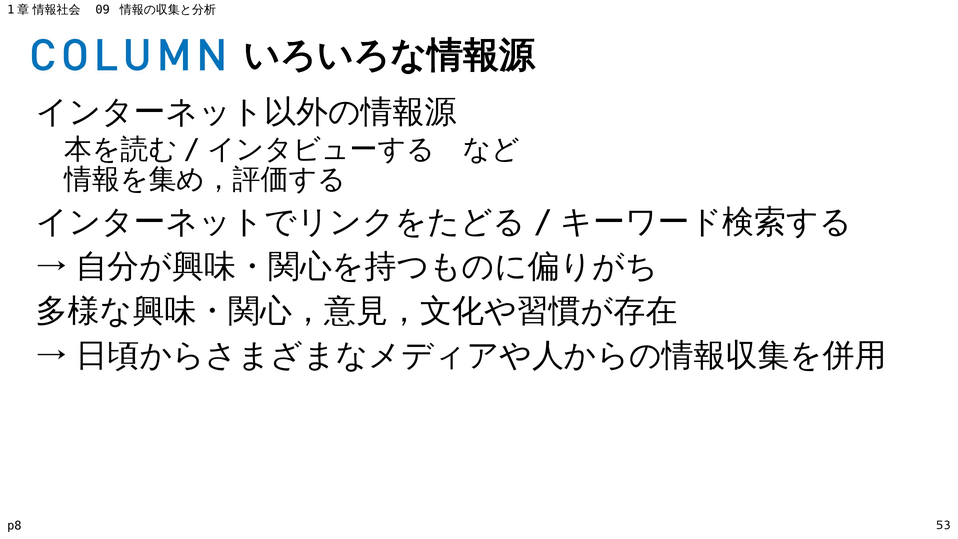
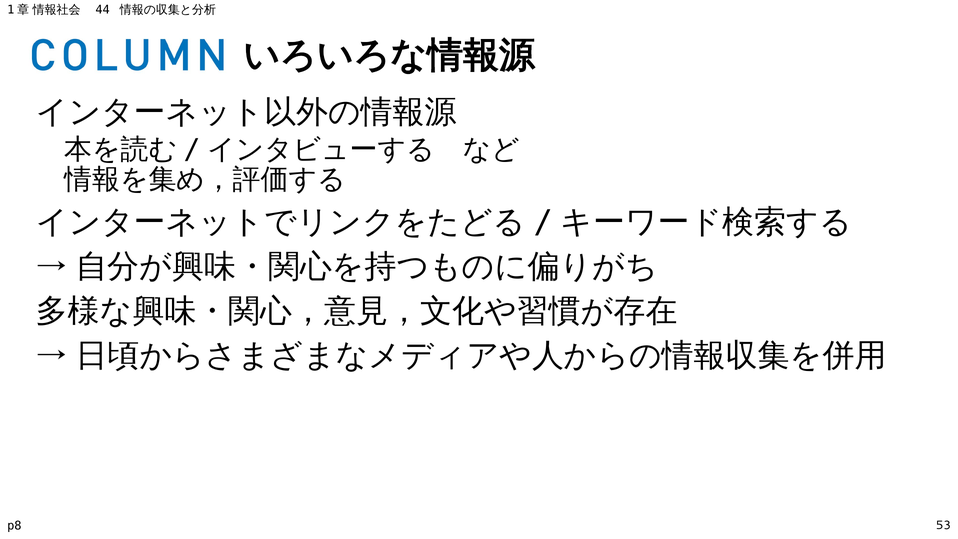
09: 09 -> 44
